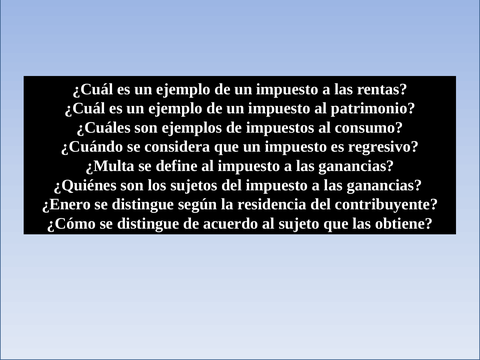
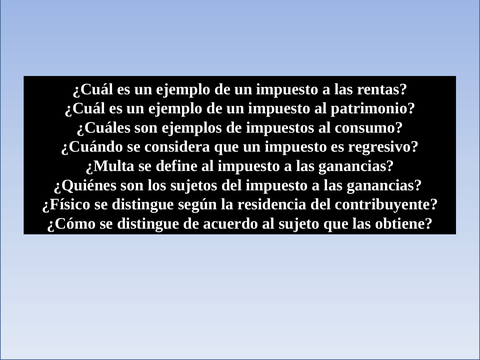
¿Enero: ¿Enero -> ¿Físico
